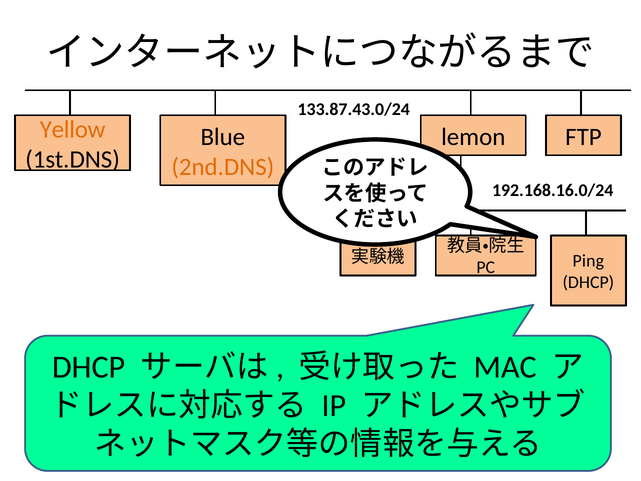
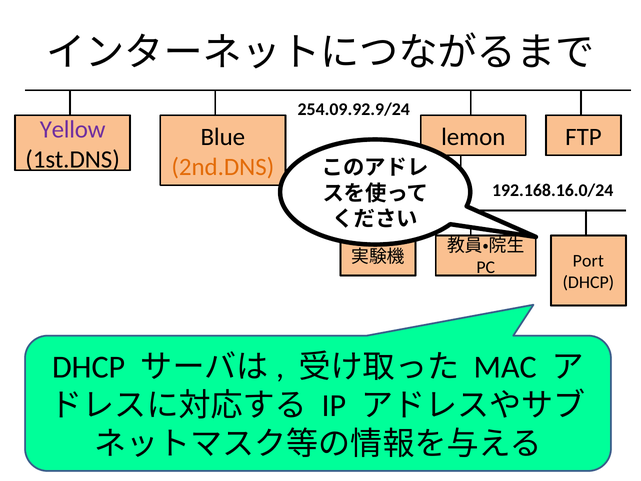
133.87.43.0/24: 133.87.43.0/24 -> 254.09.92.9/24
Yellow colour: orange -> purple
Ping: Ping -> Port
